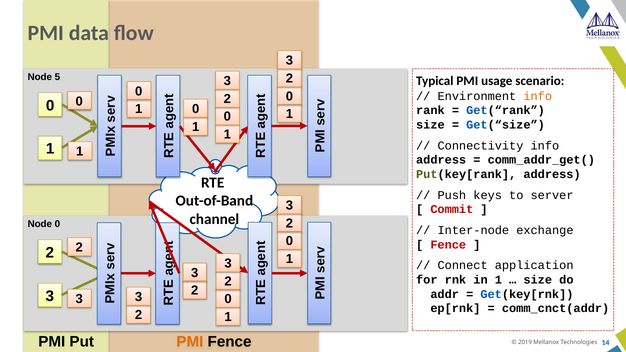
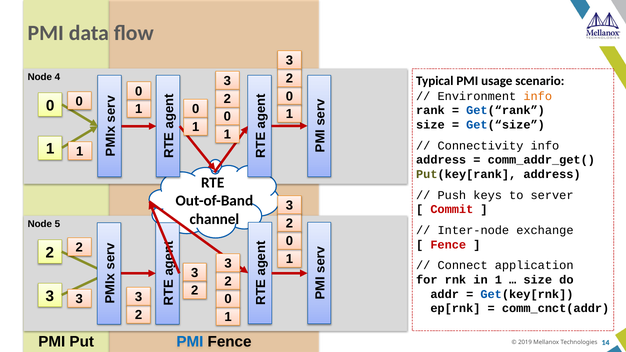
5: 5 -> 4
Node 0: 0 -> 5
PMI at (190, 342) colour: orange -> blue
